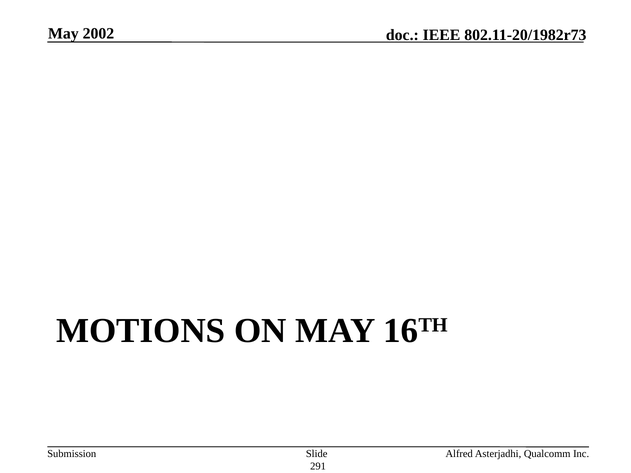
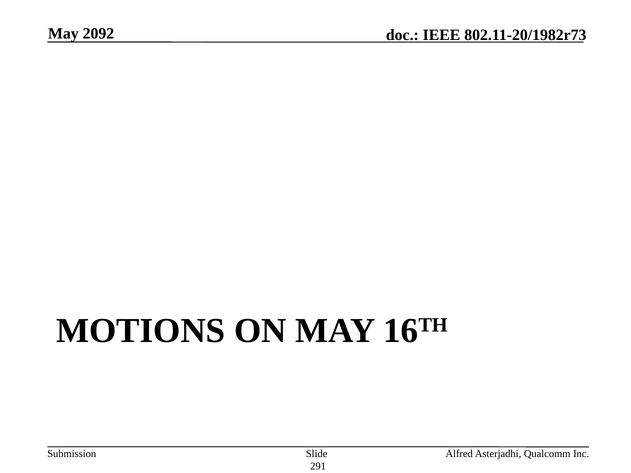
2002: 2002 -> 2092
